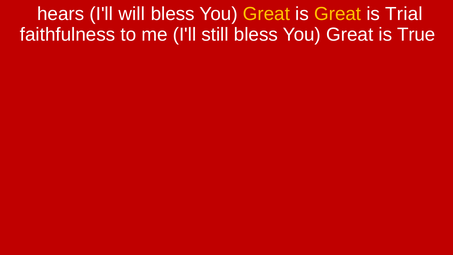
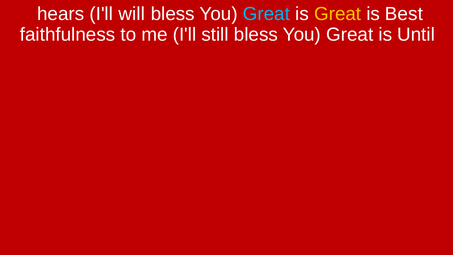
Great at (266, 14) colour: yellow -> light blue
Trial: Trial -> Best
True: True -> Until
